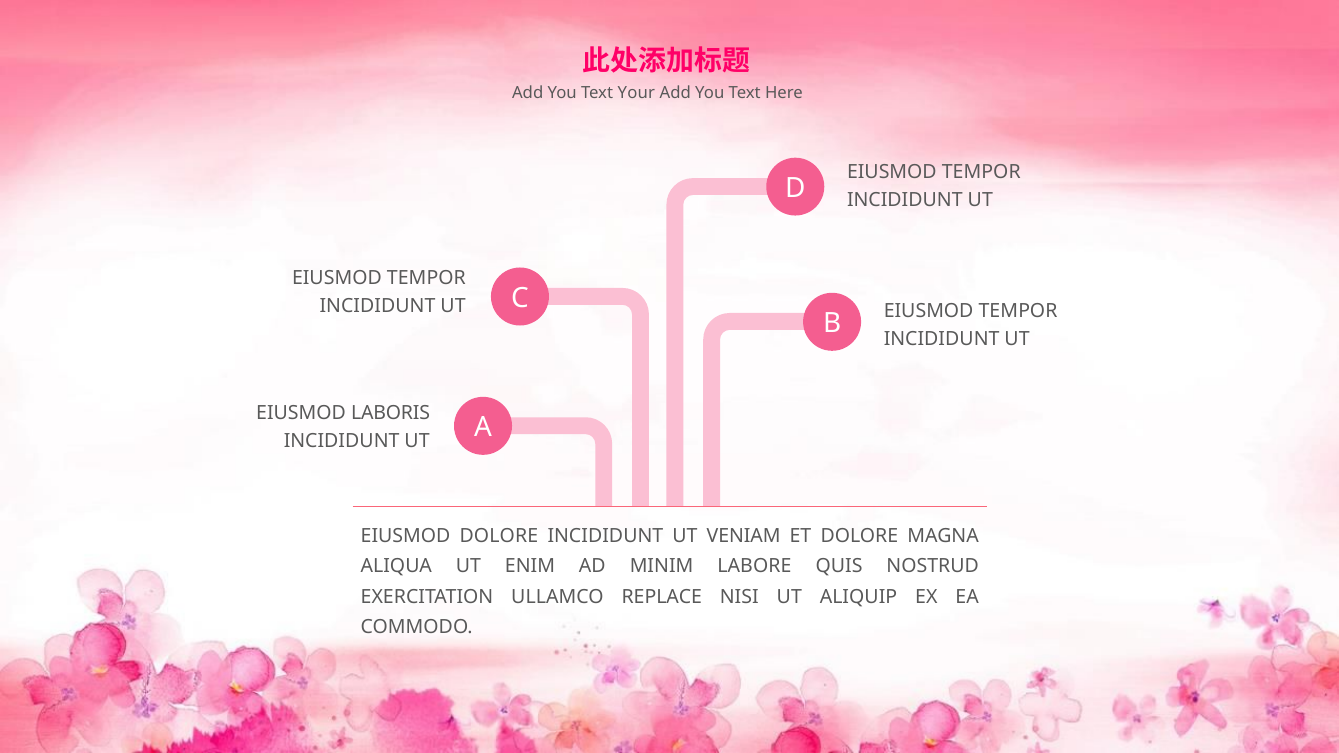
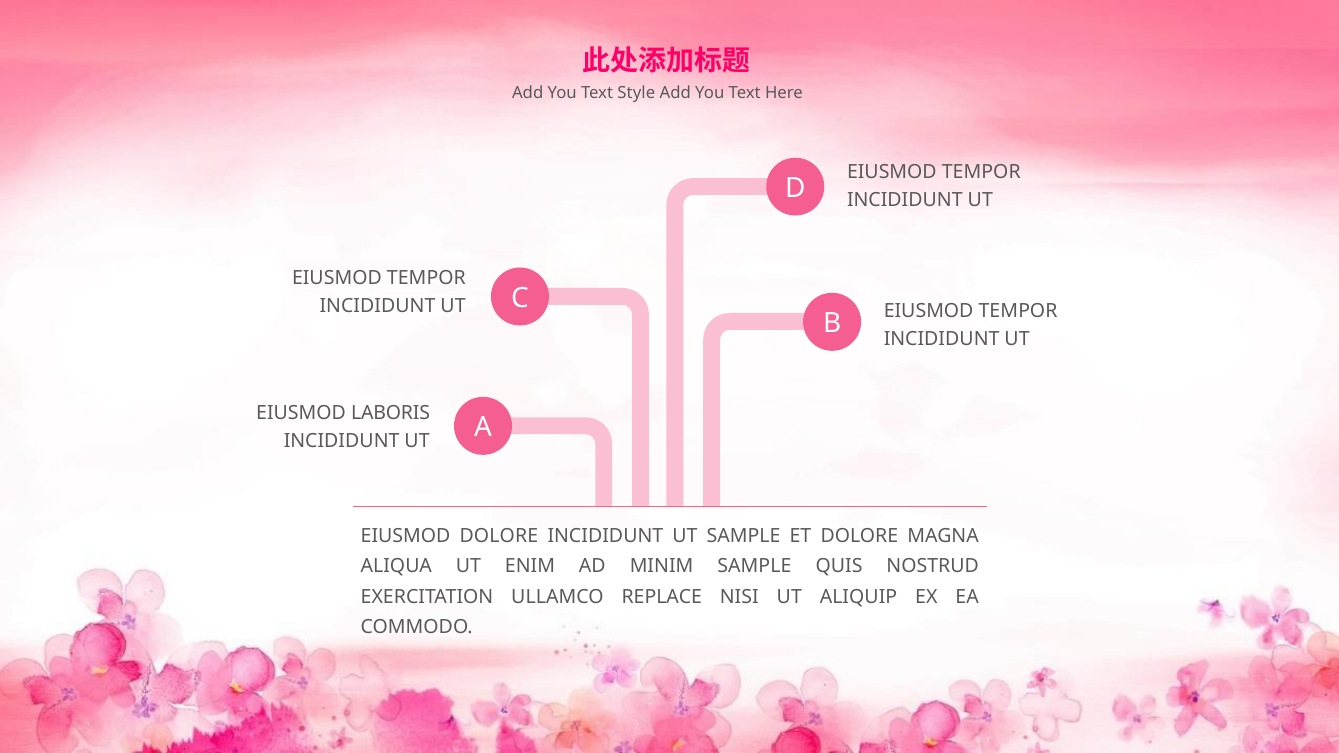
Your: Your -> Style
UT VENIAM: VENIAM -> SAMPLE
MINIM LABORE: LABORE -> SAMPLE
